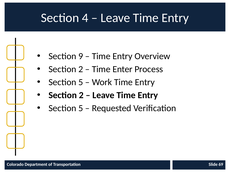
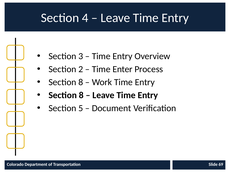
9: 9 -> 3
5 at (81, 82): 5 -> 8
2 at (81, 95): 2 -> 8
Requested: Requested -> Document
